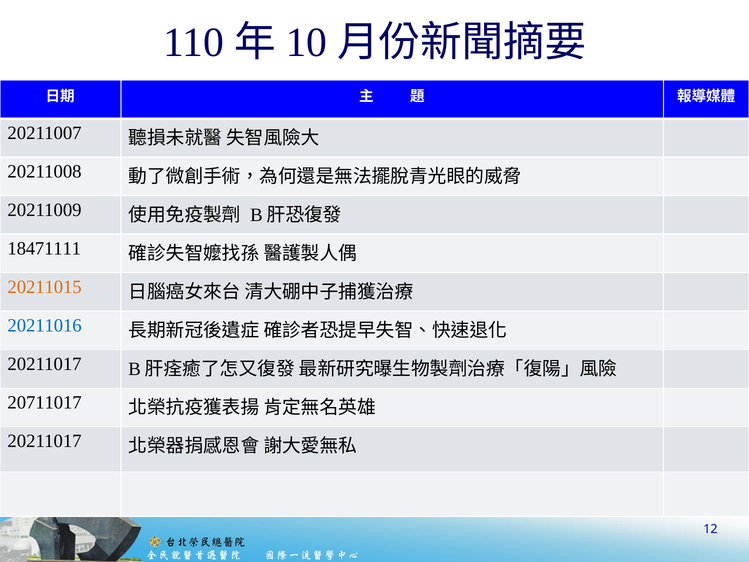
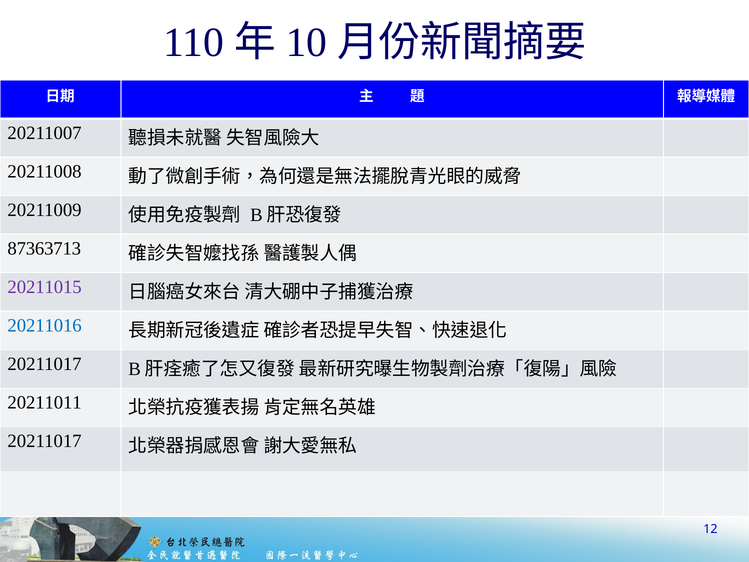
18471111: 18471111 -> 87363713
20211015 colour: orange -> purple
20711017: 20711017 -> 20211011
